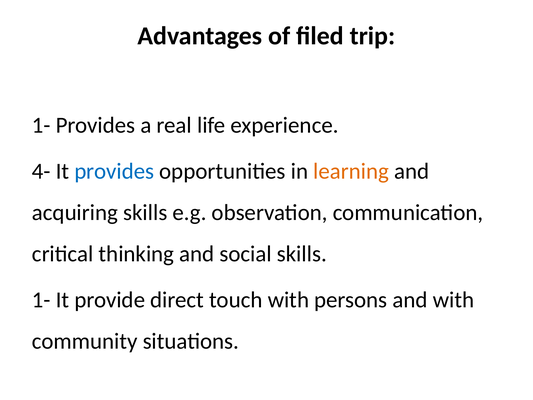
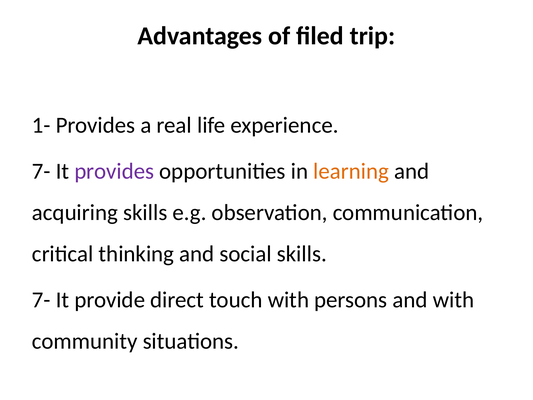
4- at (41, 171): 4- -> 7-
provides at (114, 171) colour: blue -> purple
1- at (41, 300): 1- -> 7-
